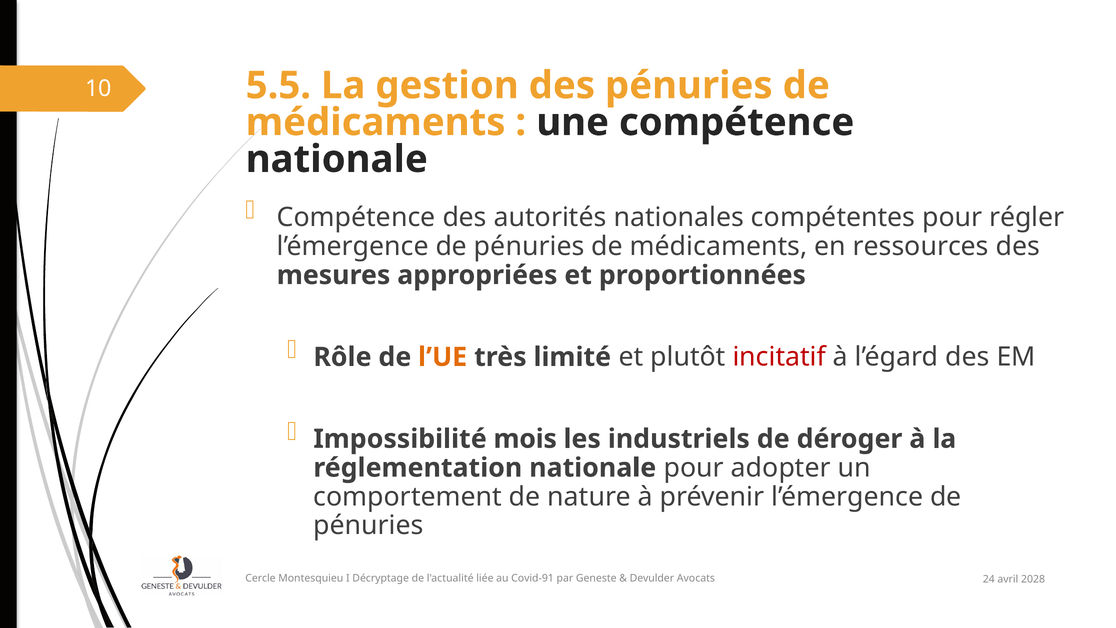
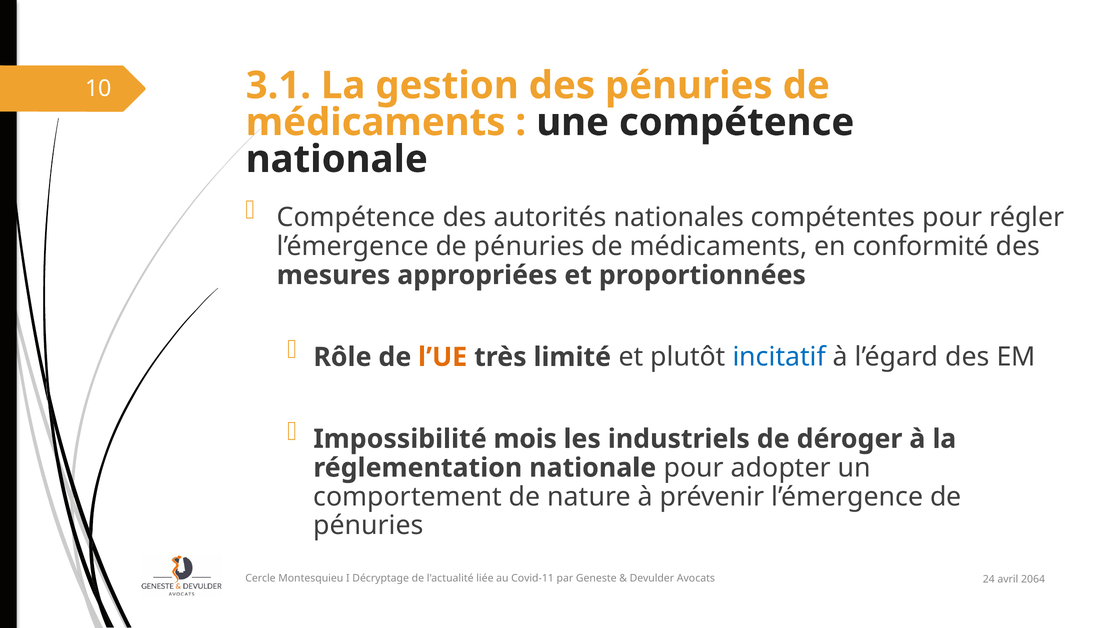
5.5: 5.5 -> 3.1
ressources: ressources -> conformité
incitatif colour: red -> blue
Covid-91: Covid-91 -> Covid-11
2028: 2028 -> 2064
